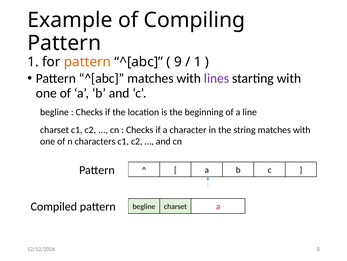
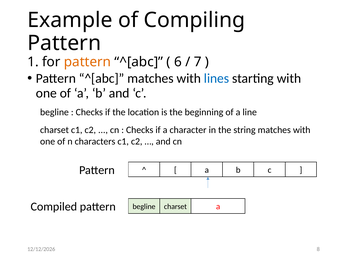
9: 9 -> 6
1 at (198, 62): 1 -> 7
lines colour: purple -> blue
